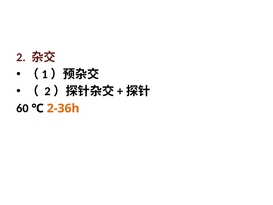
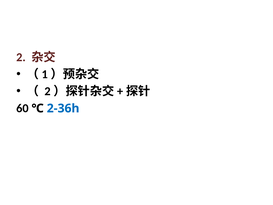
2-36h colour: orange -> blue
